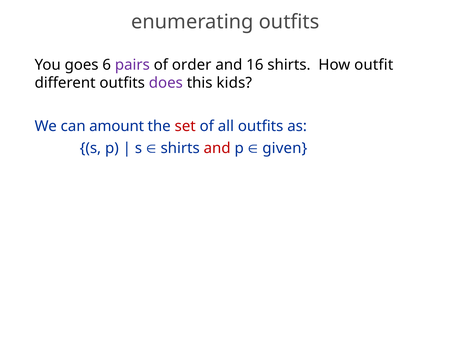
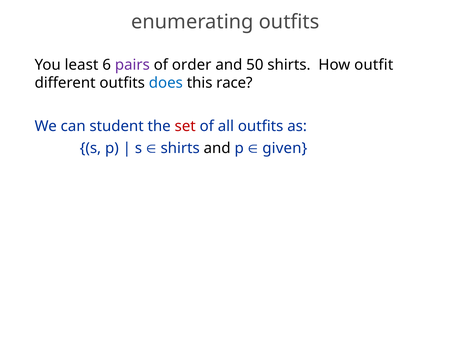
goes: goes -> least
16: 16 -> 50
does colour: purple -> blue
kids: kids -> race
amount: amount -> student
and at (217, 148) colour: red -> black
